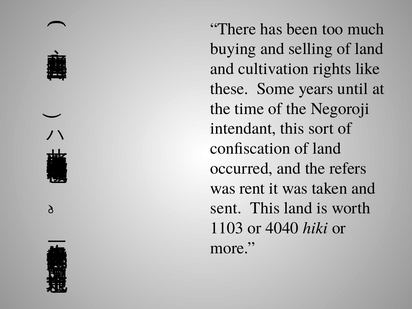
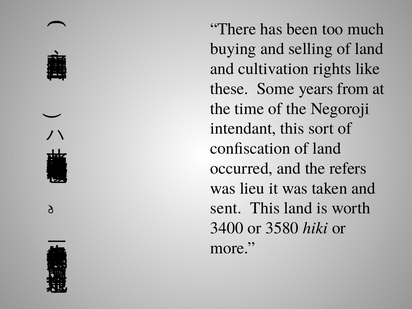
until: until -> from
rent: rent -> lieu
1103: 1103 -> 3400
4040: 4040 -> 3580
